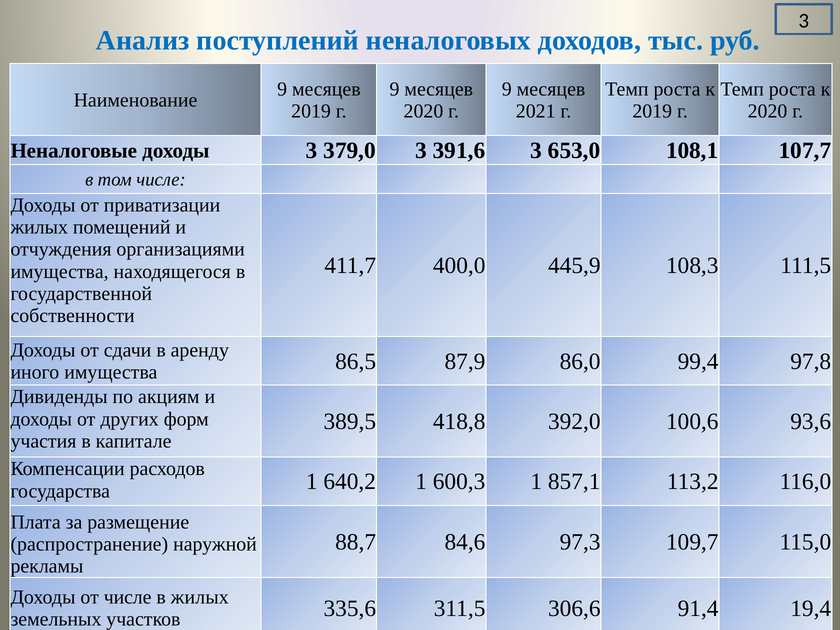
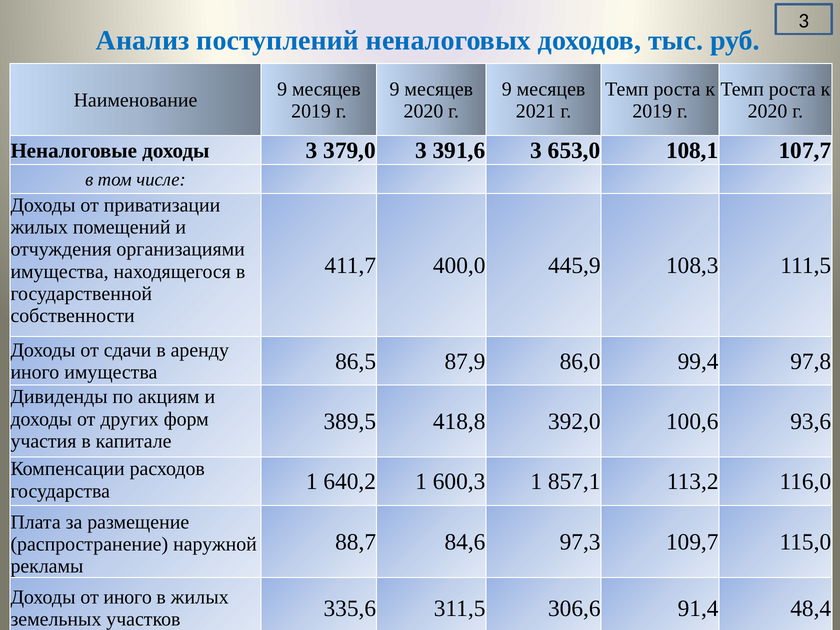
от числе: числе -> иного
19,4: 19,4 -> 48,4
